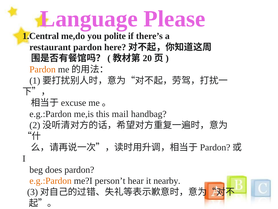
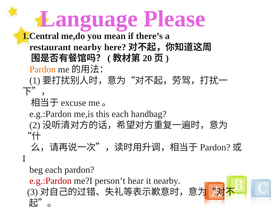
you polite: polite -> mean
restaurant pardon: pardon -> nearby
this mail: mail -> each
beg does: does -> each
e.g.:Pardon at (51, 180) colour: orange -> red
